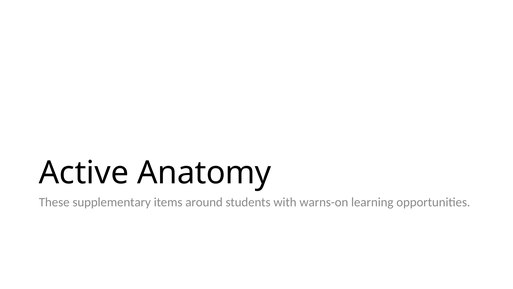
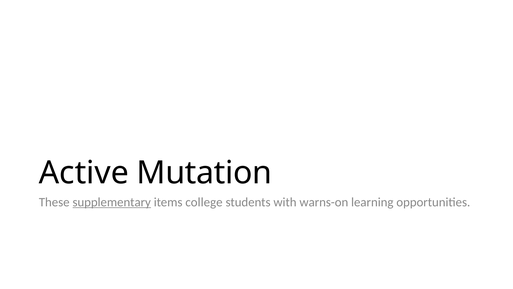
Anatomy: Anatomy -> Mutation
supplementary underline: none -> present
around: around -> college
